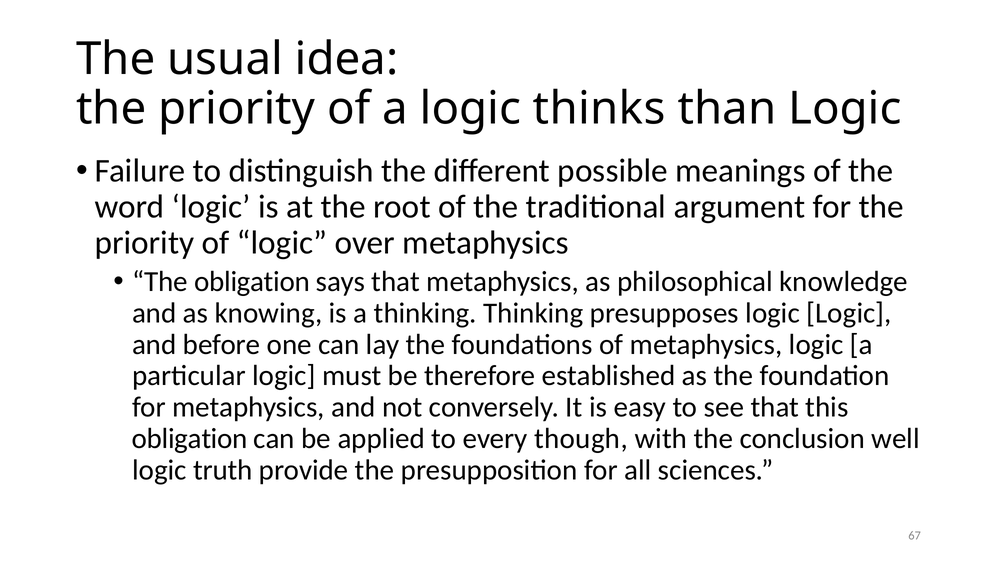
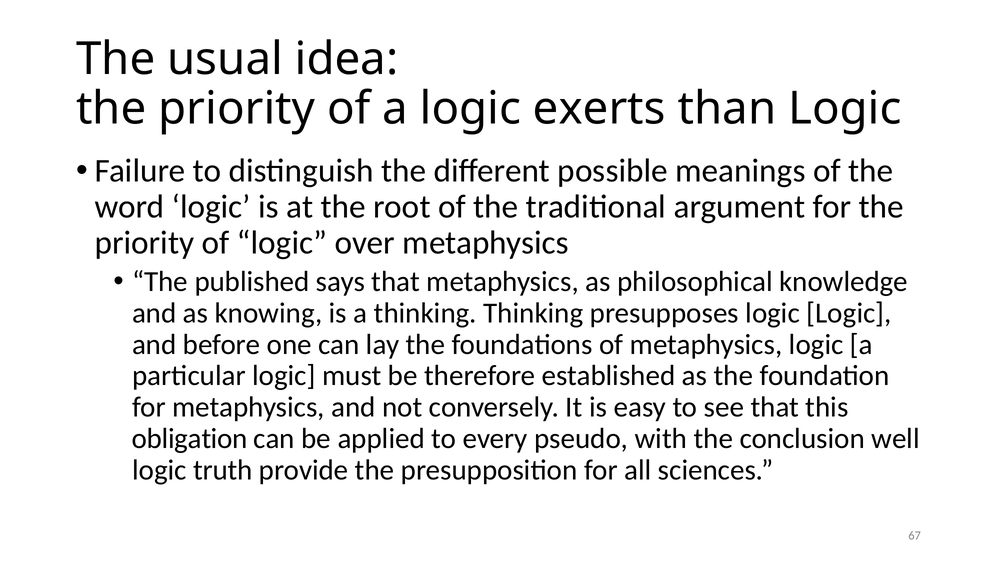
thinks: thinks -> exerts
The obligation: obligation -> published
though: though -> pseudo
